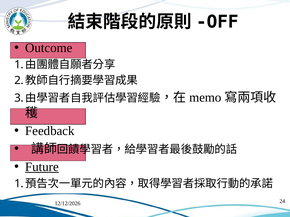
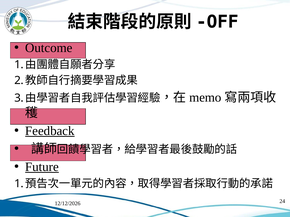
Feedback underline: none -> present
